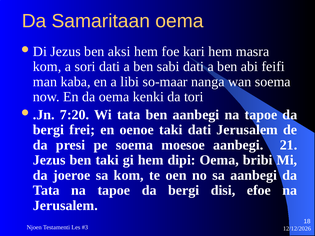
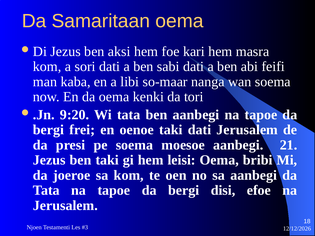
7:20: 7:20 -> 9:20
dipi: dipi -> leisi
